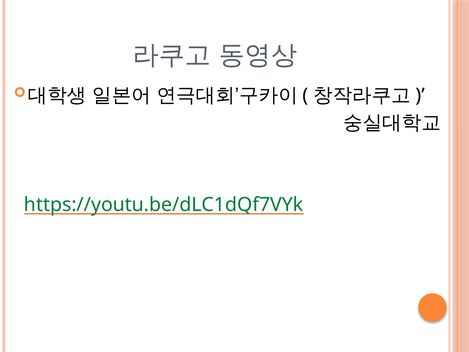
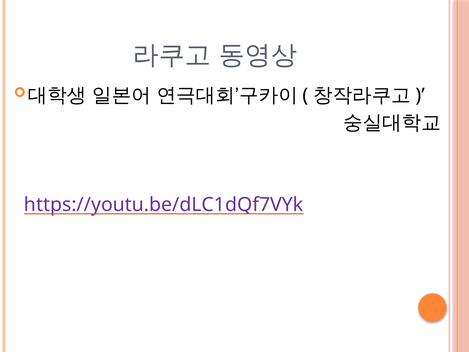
https://youtu.be/dLC1dQf7VYk colour: green -> purple
